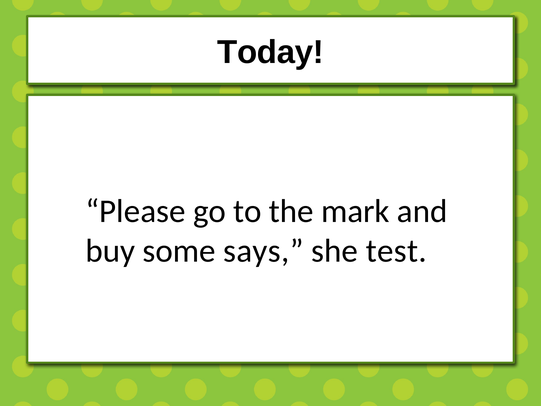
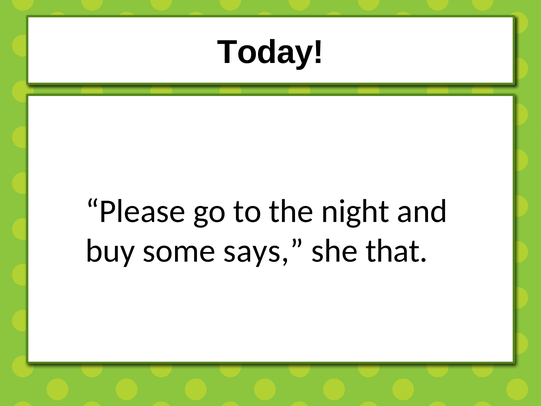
mark: mark -> night
test: test -> that
